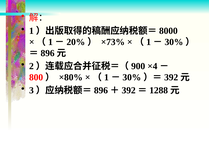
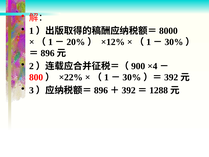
×73%: ×73% -> ×12%
×80%: ×80% -> ×22%
